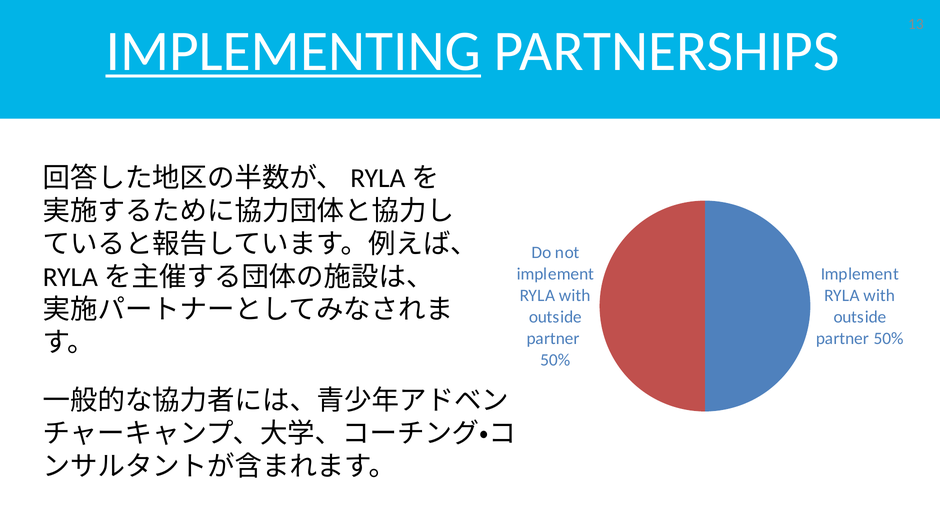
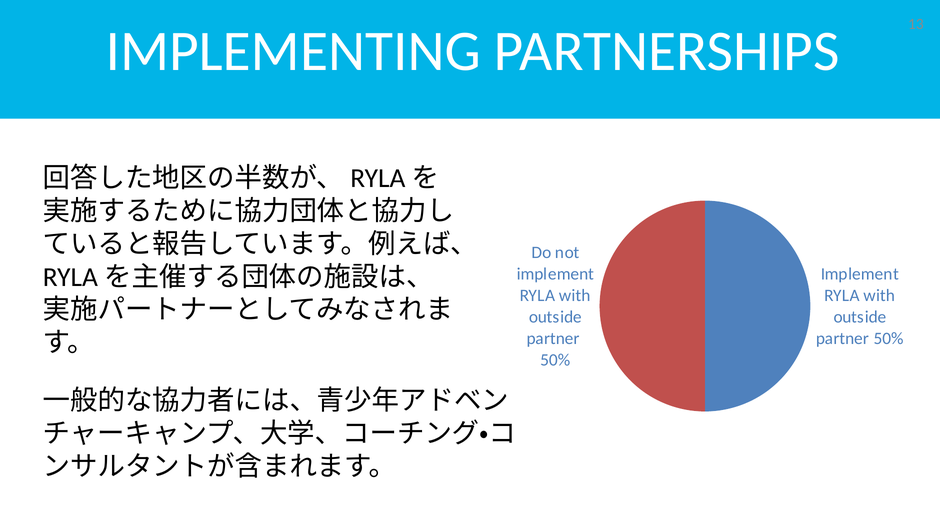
IMPLEMENTING underline: present -> none
